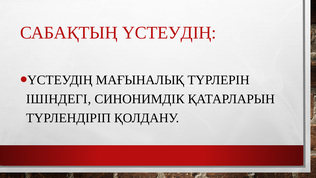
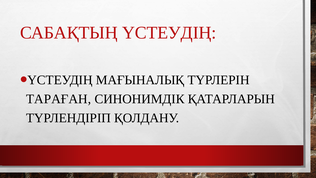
ІШІНДЕГІ: ІШІНДЕГІ -> ТАРАҒАН
